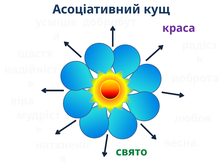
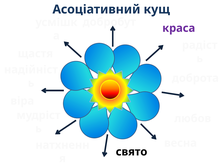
свято colour: green -> black
